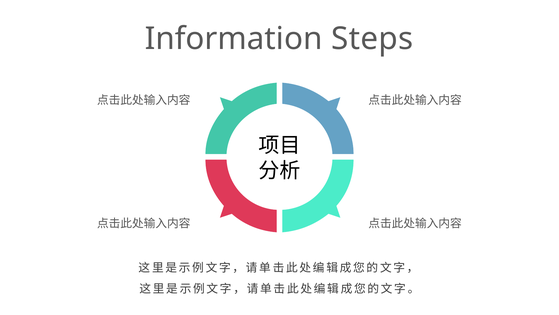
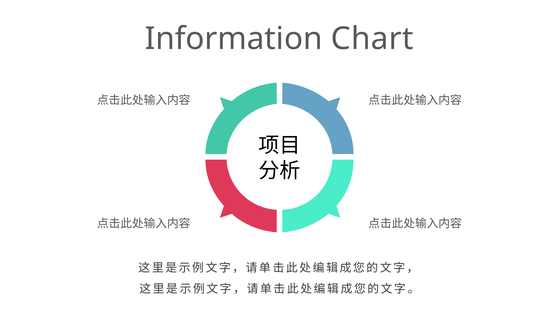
Steps: Steps -> Chart
